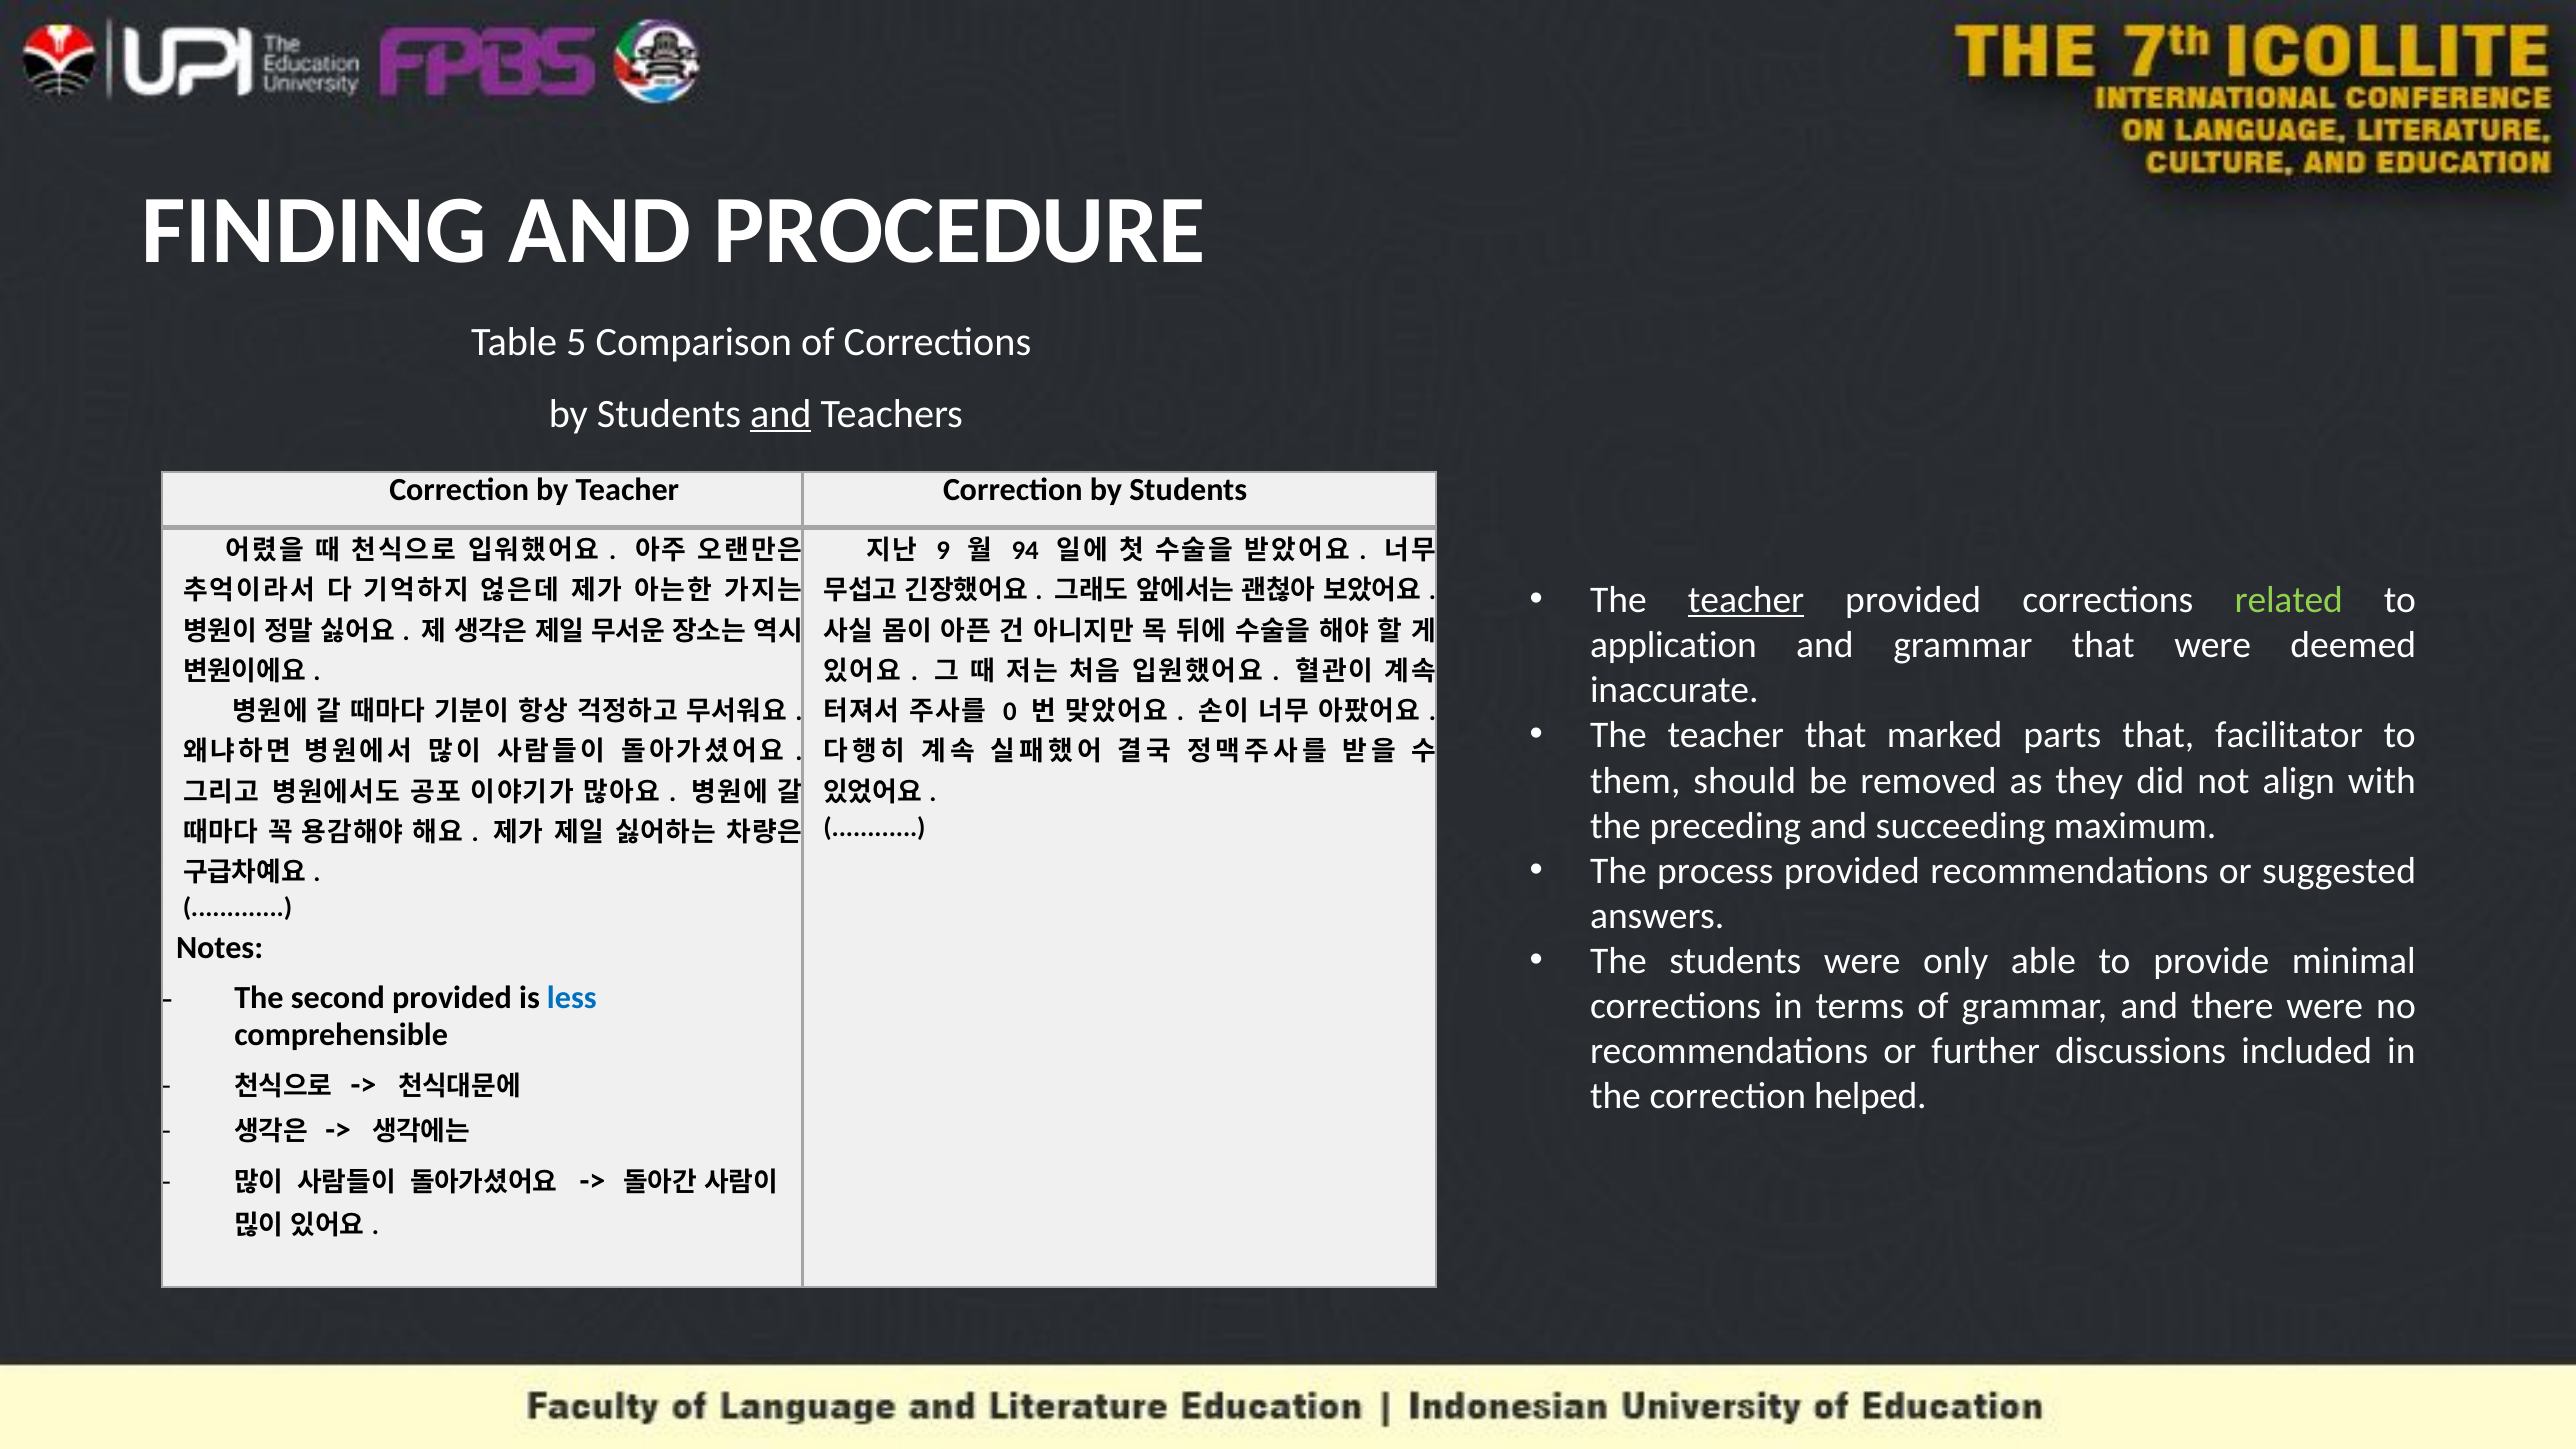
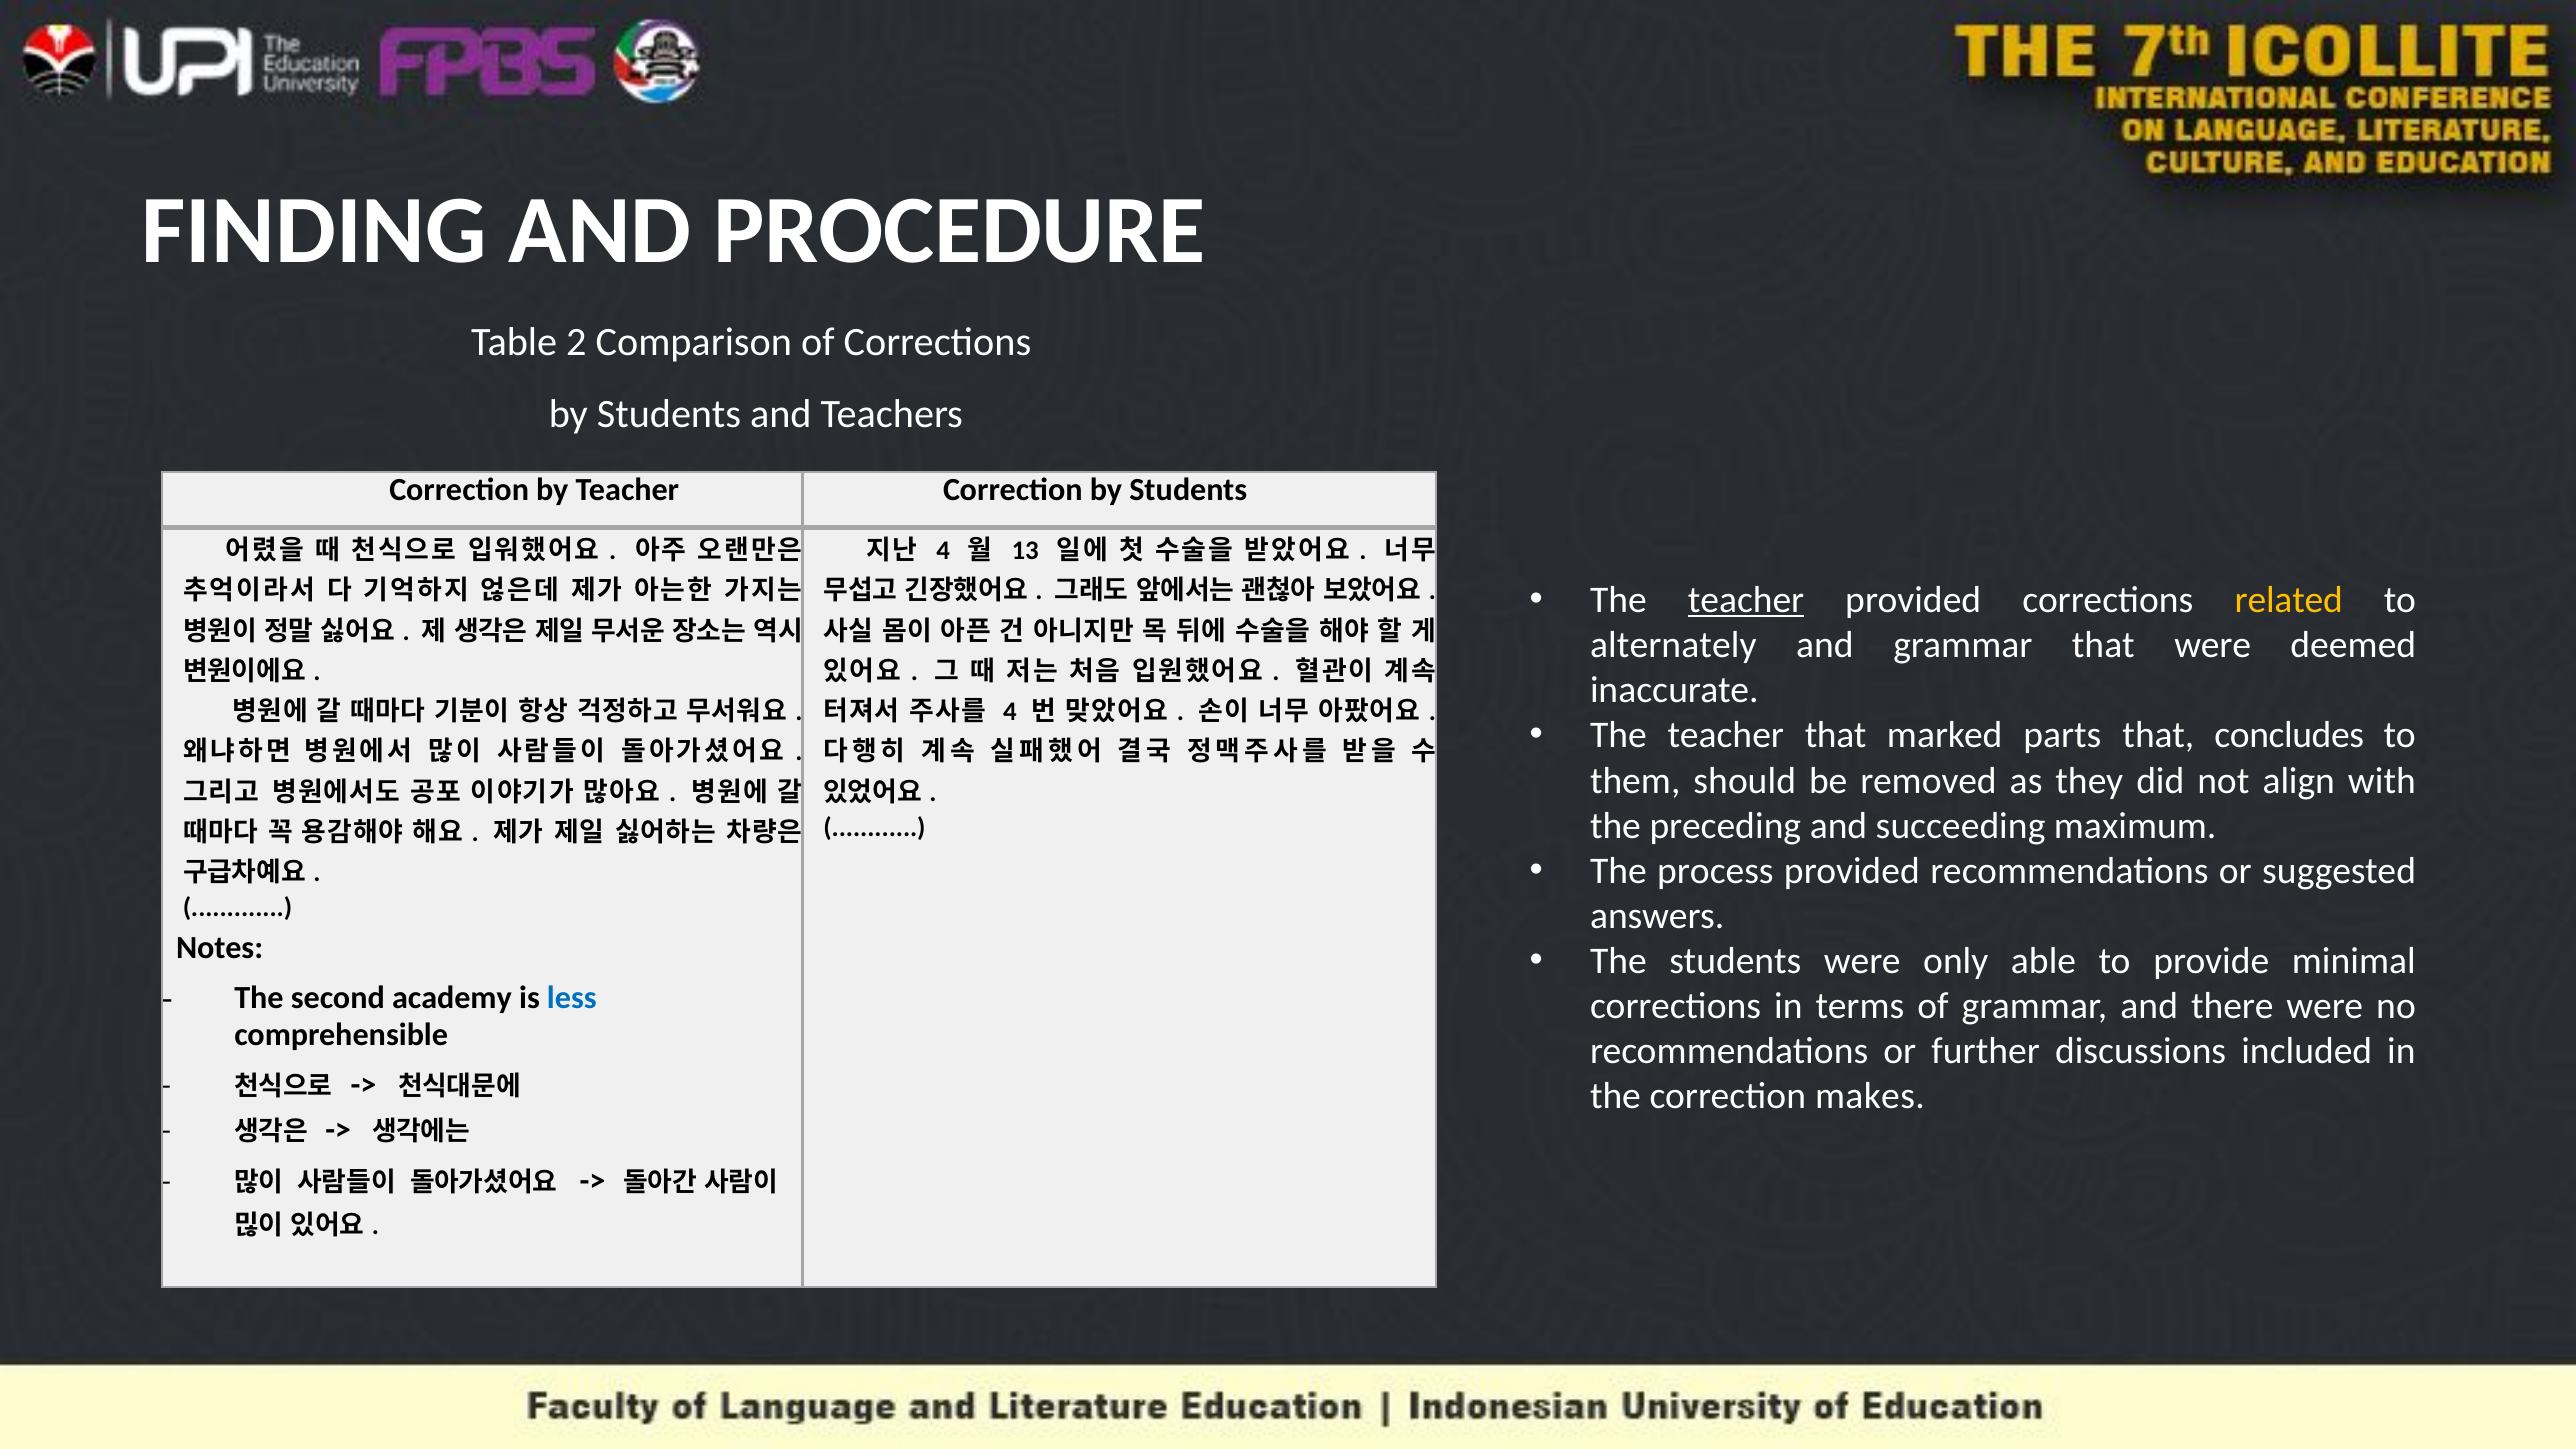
5: 5 -> 2
and at (781, 414) underline: present -> none
9 at (943, 550): 9 -> 4
94: 94 -> 13
related colour: light green -> yellow
application: application -> alternately
0 at (1010, 712): 0 -> 4
facilitator: facilitator -> concludes
second provided: provided -> academy
helped: helped -> makes
